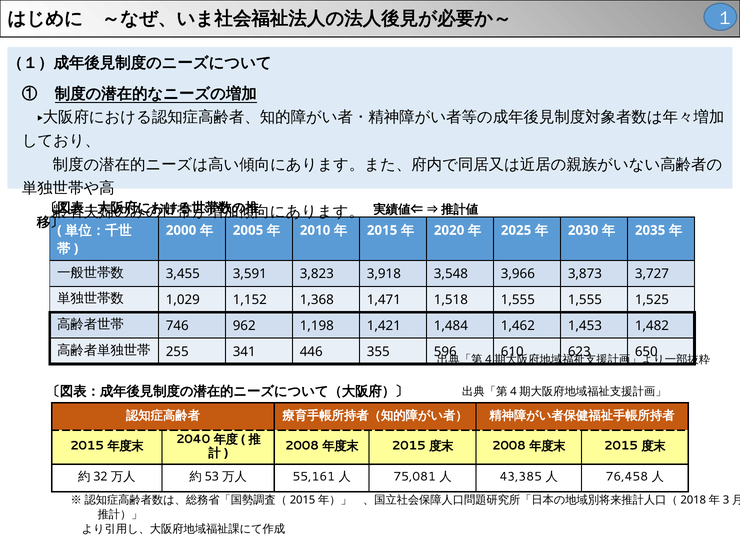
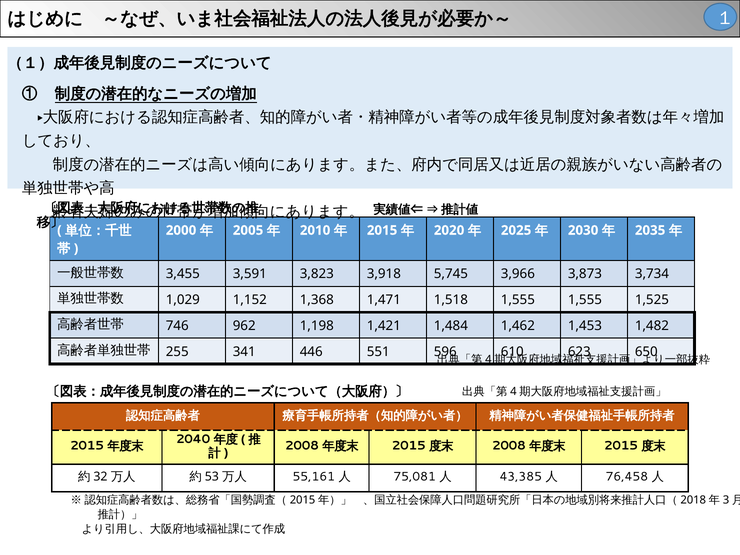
3,548: 3,548 -> 5,745
3,727: 3,727 -> 3,734
355: 355 -> 551
